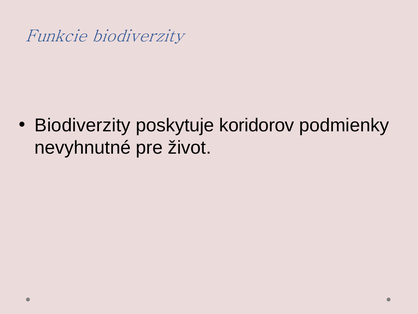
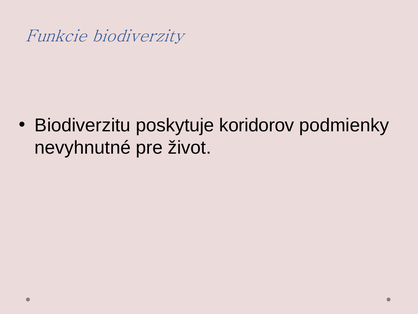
Biodiverzity at (83, 125): Biodiverzity -> Biodiverzitu
